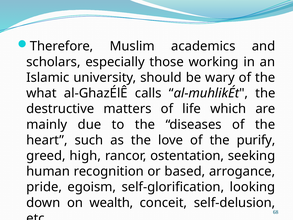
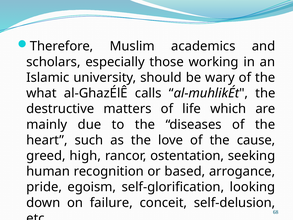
purify: purify -> cause
wealth: wealth -> failure
